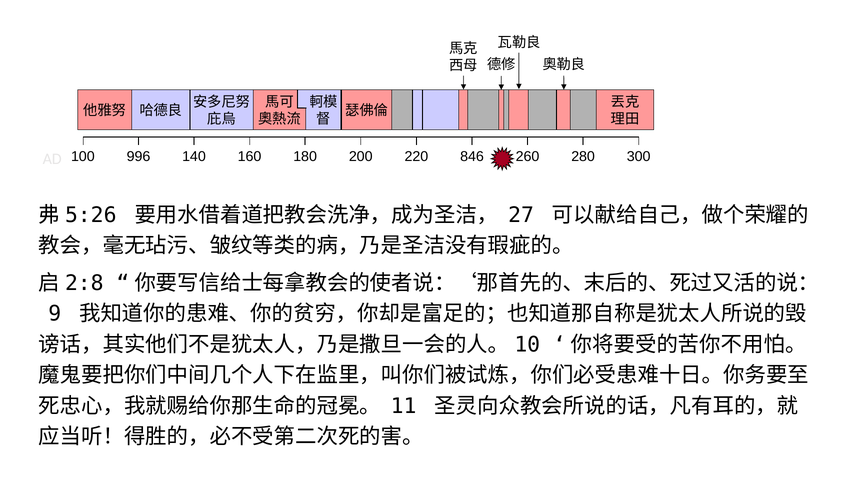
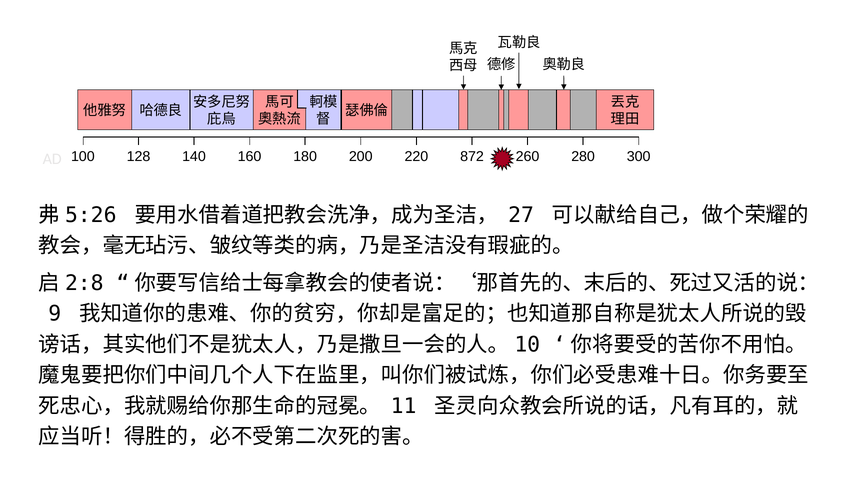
996: 996 -> 128
846: 846 -> 872
